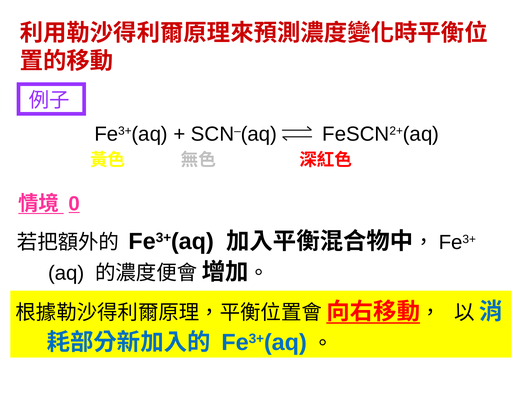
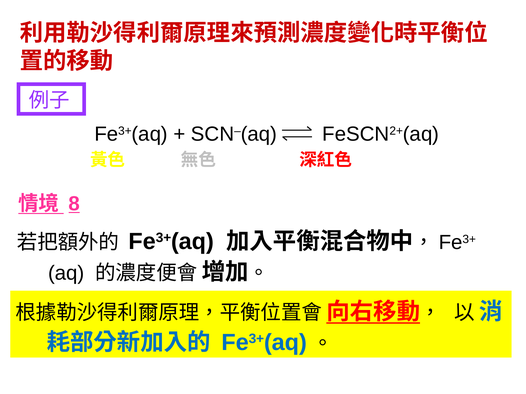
0: 0 -> 8
